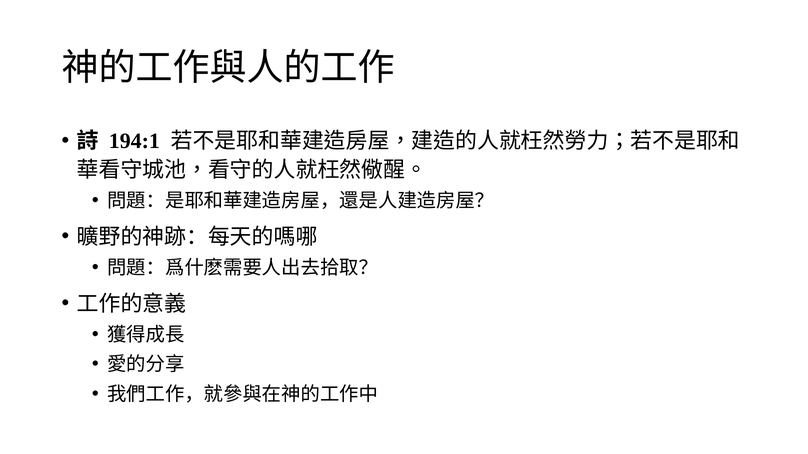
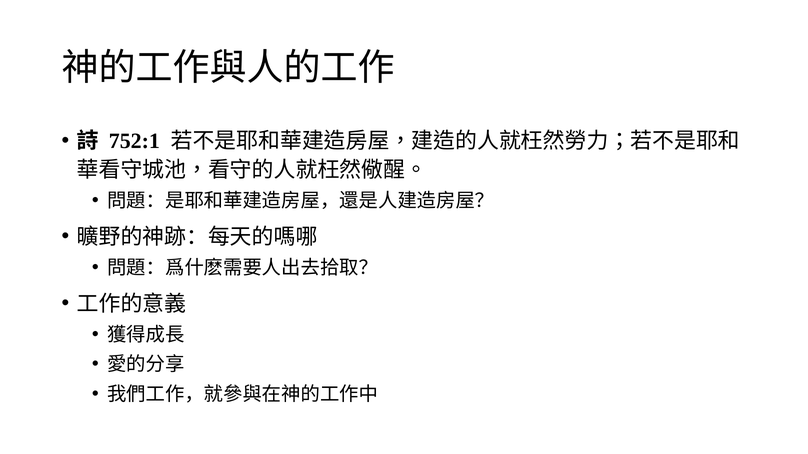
194:1: 194:1 -> 752:1
